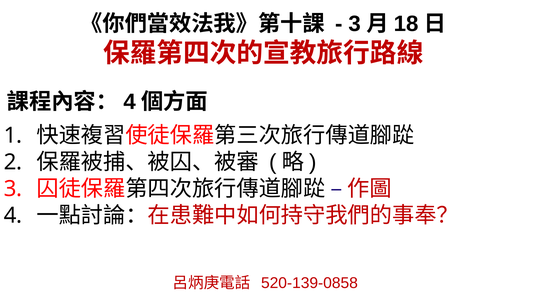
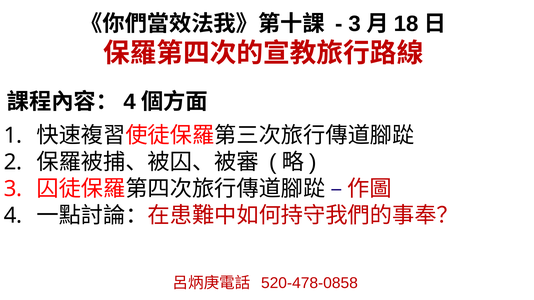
520-139-0858: 520-139-0858 -> 520-478-0858
